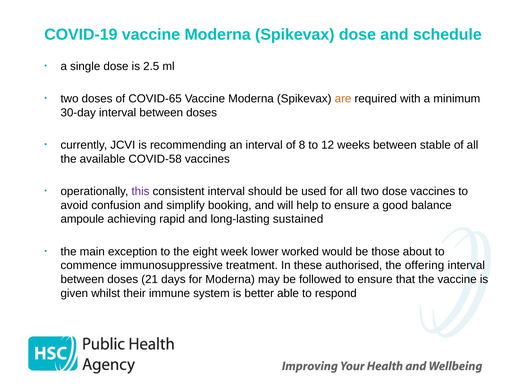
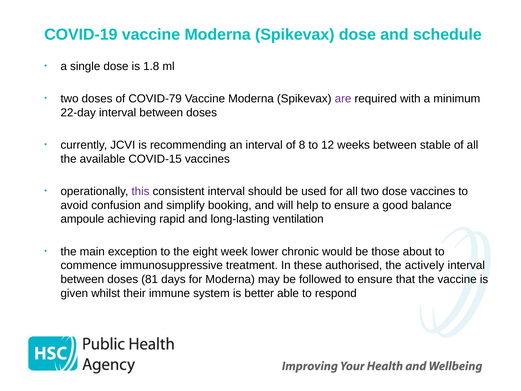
2.5: 2.5 -> 1.8
COVID-65: COVID-65 -> COVID-79
are colour: orange -> purple
30-day: 30-day -> 22-day
COVID-58: COVID-58 -> COVID-15
sustained: sustained -> ventilation
worked: worked -> chronic
offering: offering -> actively
21: 21 -> 81
